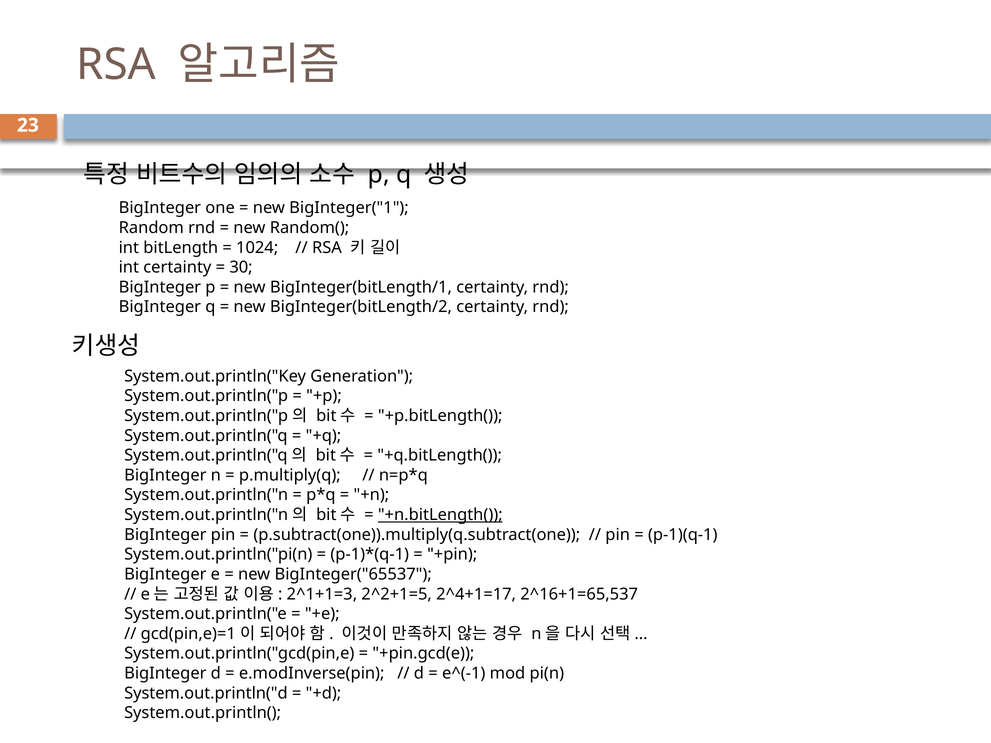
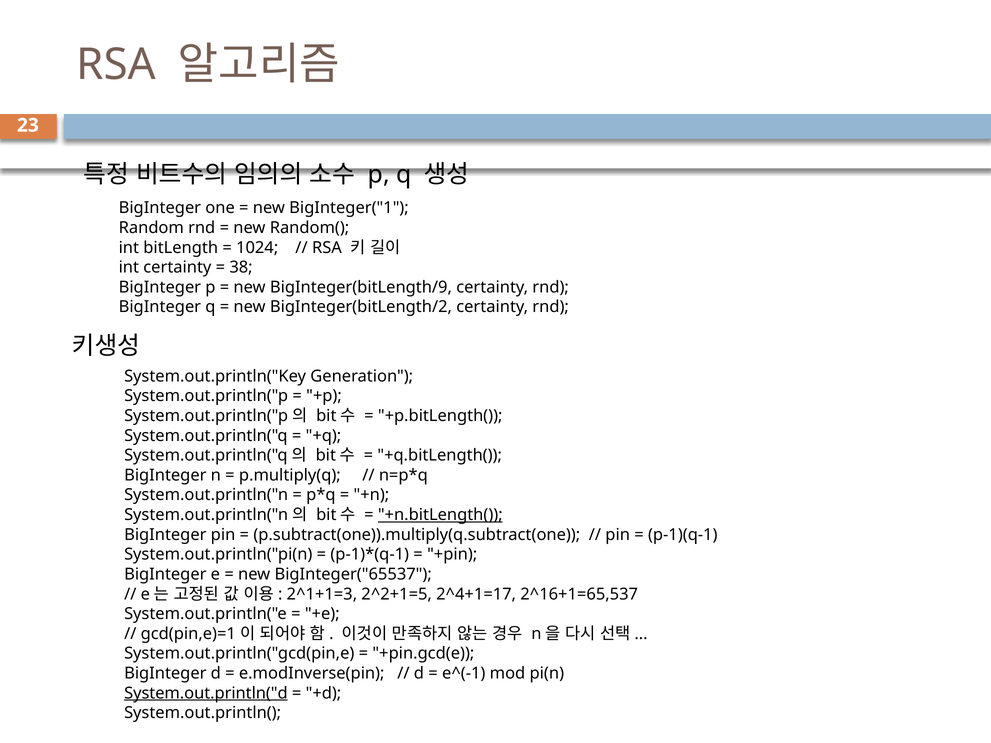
30: 30 -> 38
BigInteger(bitLength/1: BigInteger(bitLength/1 -> BigInteger(bitLength/9
System.out.println("d underline: none -> present
